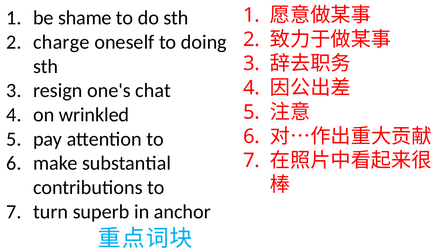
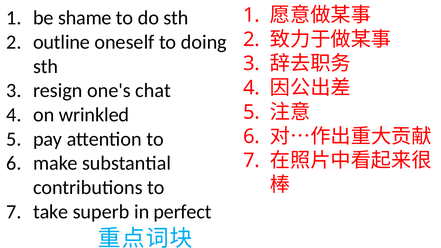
charge: charge -> outline
turn: turn -> take
anchor: anchor -> perfect
